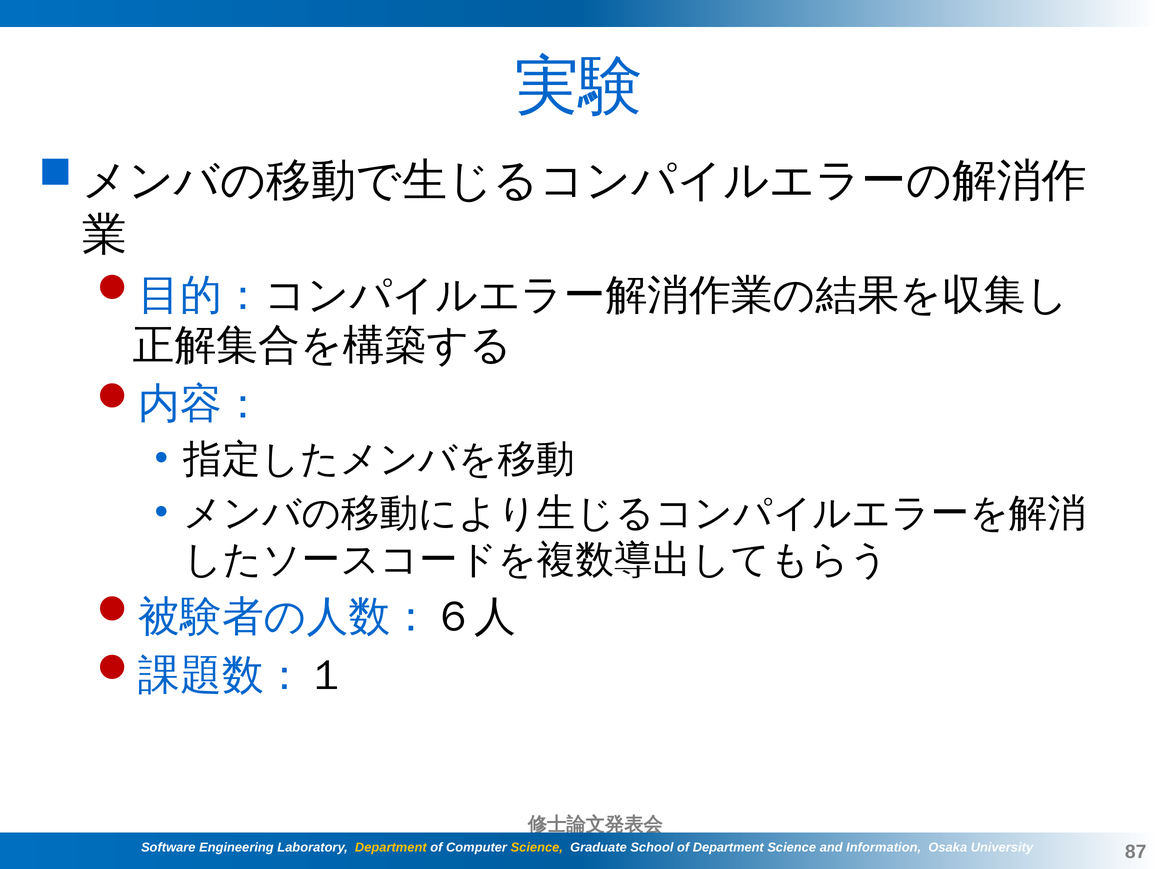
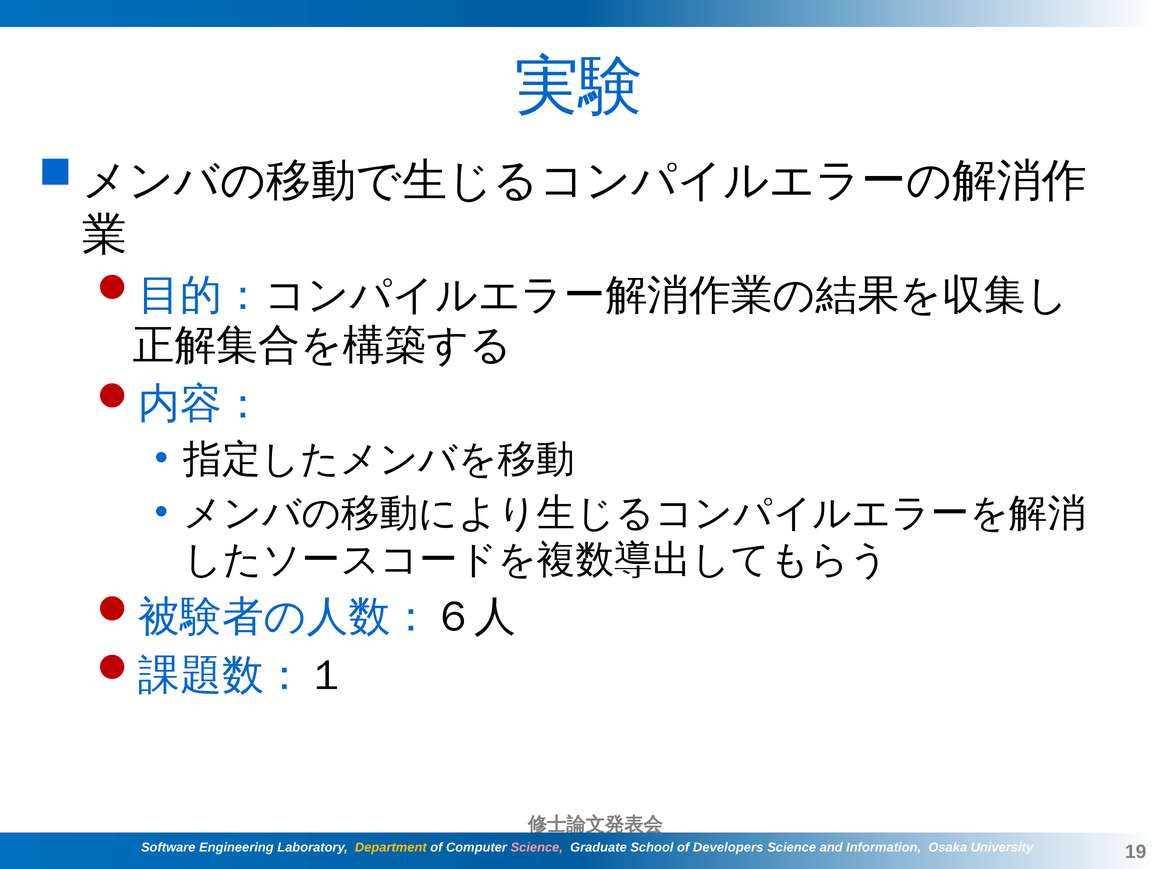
Science at (537, 847) colour: yellow -> pink
of Department: Department -> Developers
87: 87 -> 19
